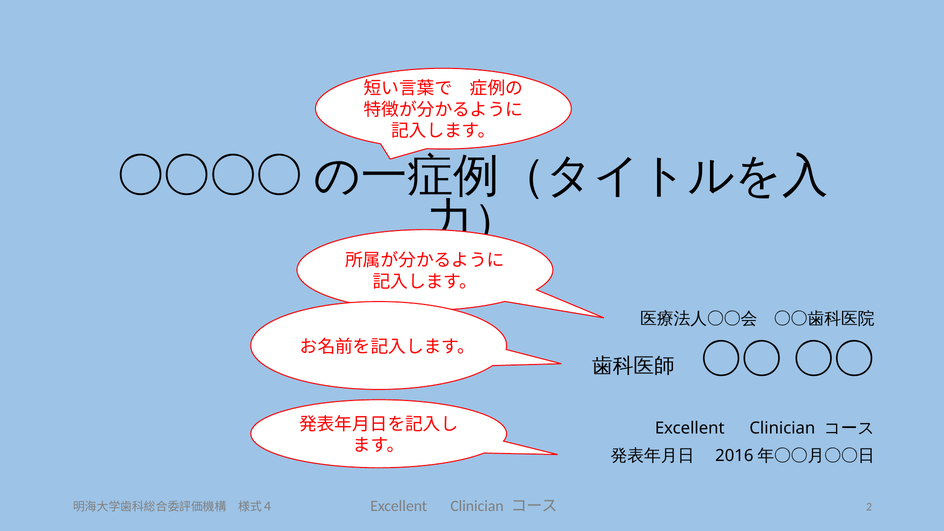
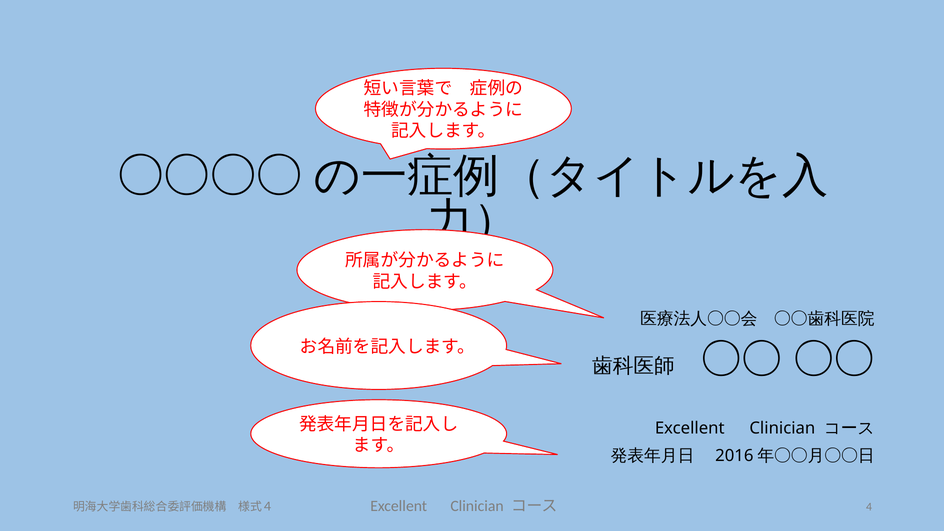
2: 2 -> 4
